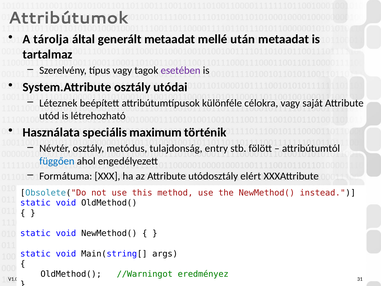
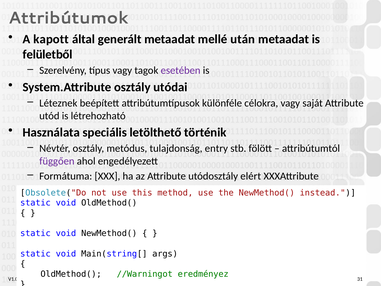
tárolja: tárolja -> kapott
tartalmaz: tartalmaz -> felületből
maximum: maximum -> letölthető
függően colour: blue -> purple
